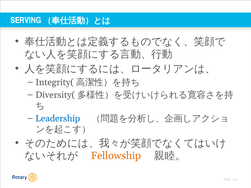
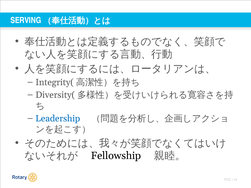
Fellowship colour: orange -> black
